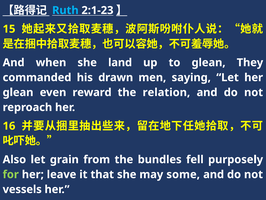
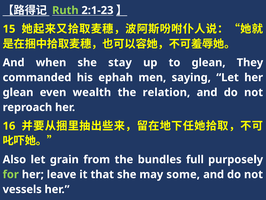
Ruth colour: light blue -> light green
land: land -> stay
drawn: drawn -> ephah
reward: reward -> wealth
fell: fell -> full
